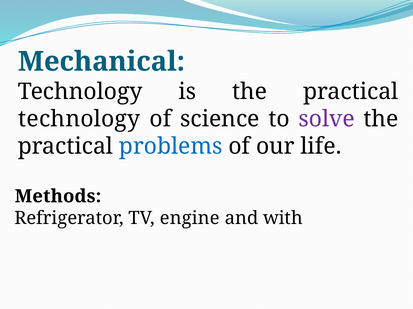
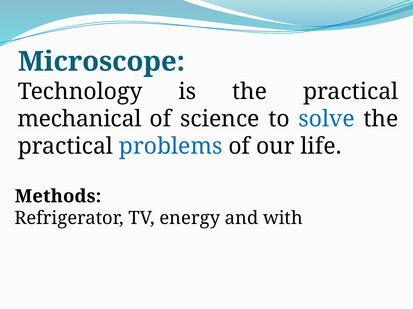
Mechanical: Mechanical -> Microscope
technology at (79, 119): technology -> mechanical
solve colour: purple -> blue
engine: engine -> energy
